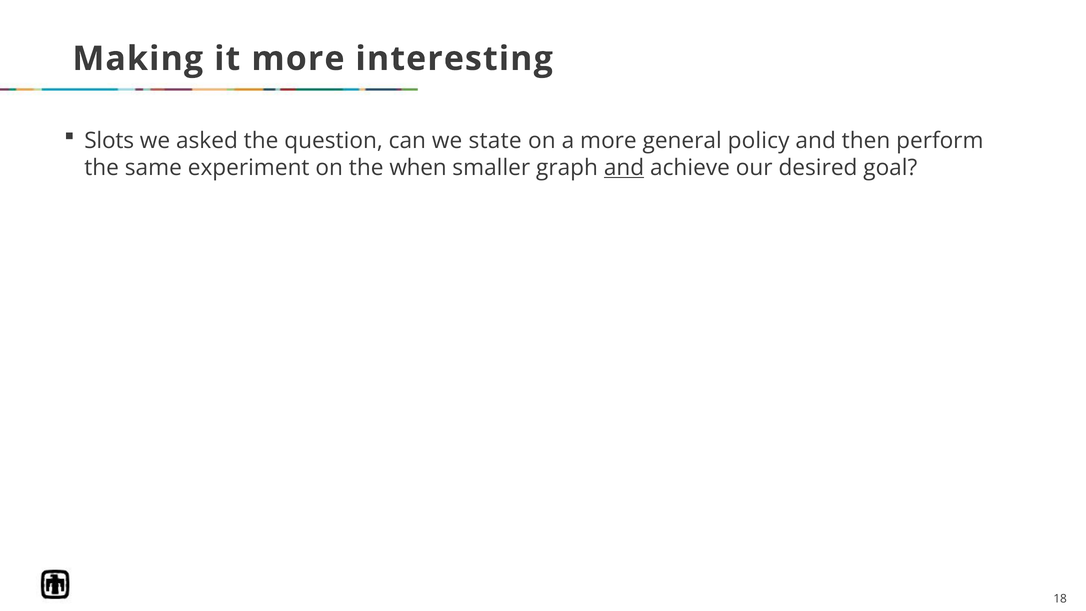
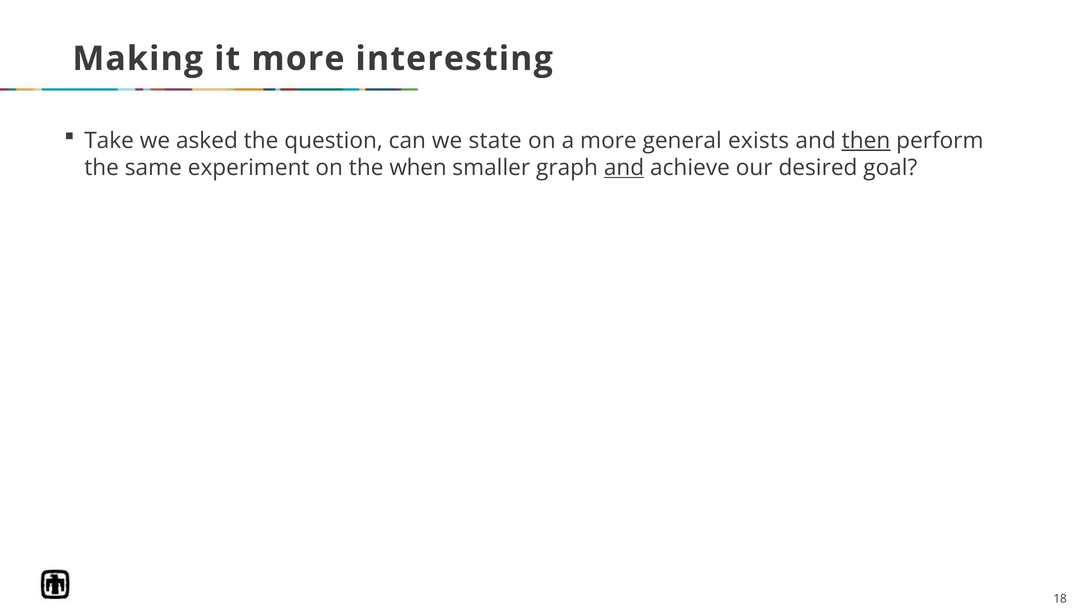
Slots: Slots -> Take
policy: policy -> exists
then underline: none -> present
